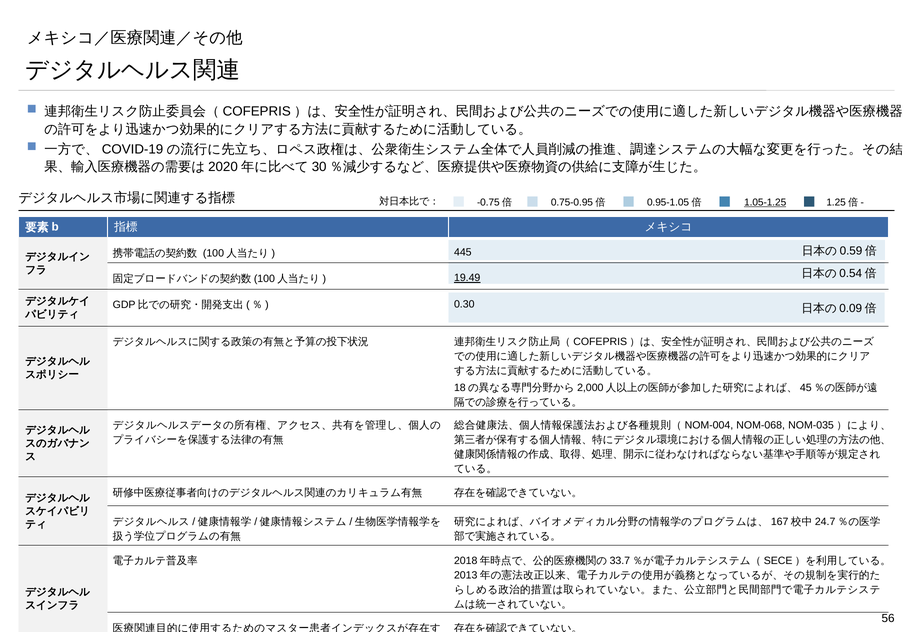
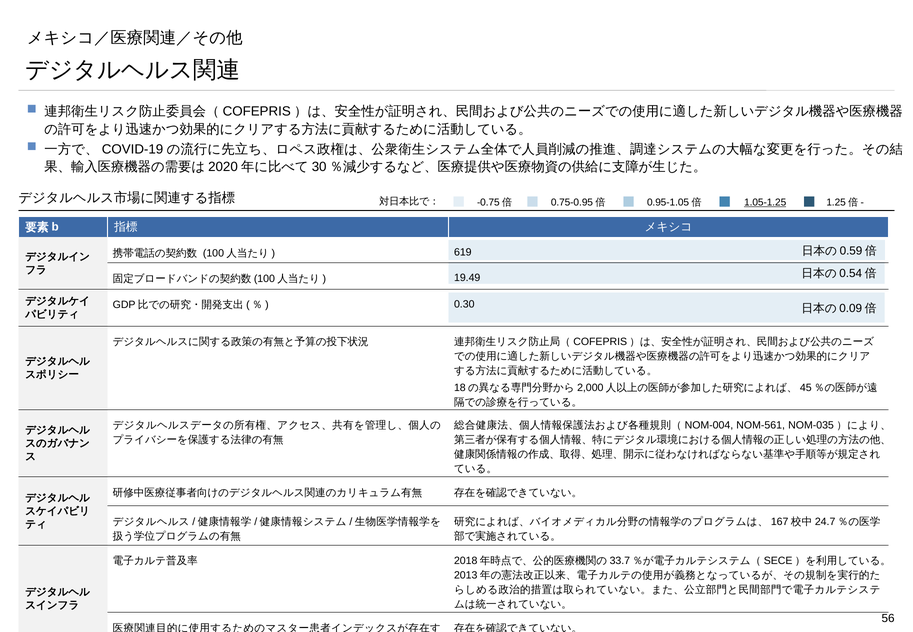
445: 445 -> 619
19.49 underline: present -> none
NOM-068: NOM-068 -> NOM-561
